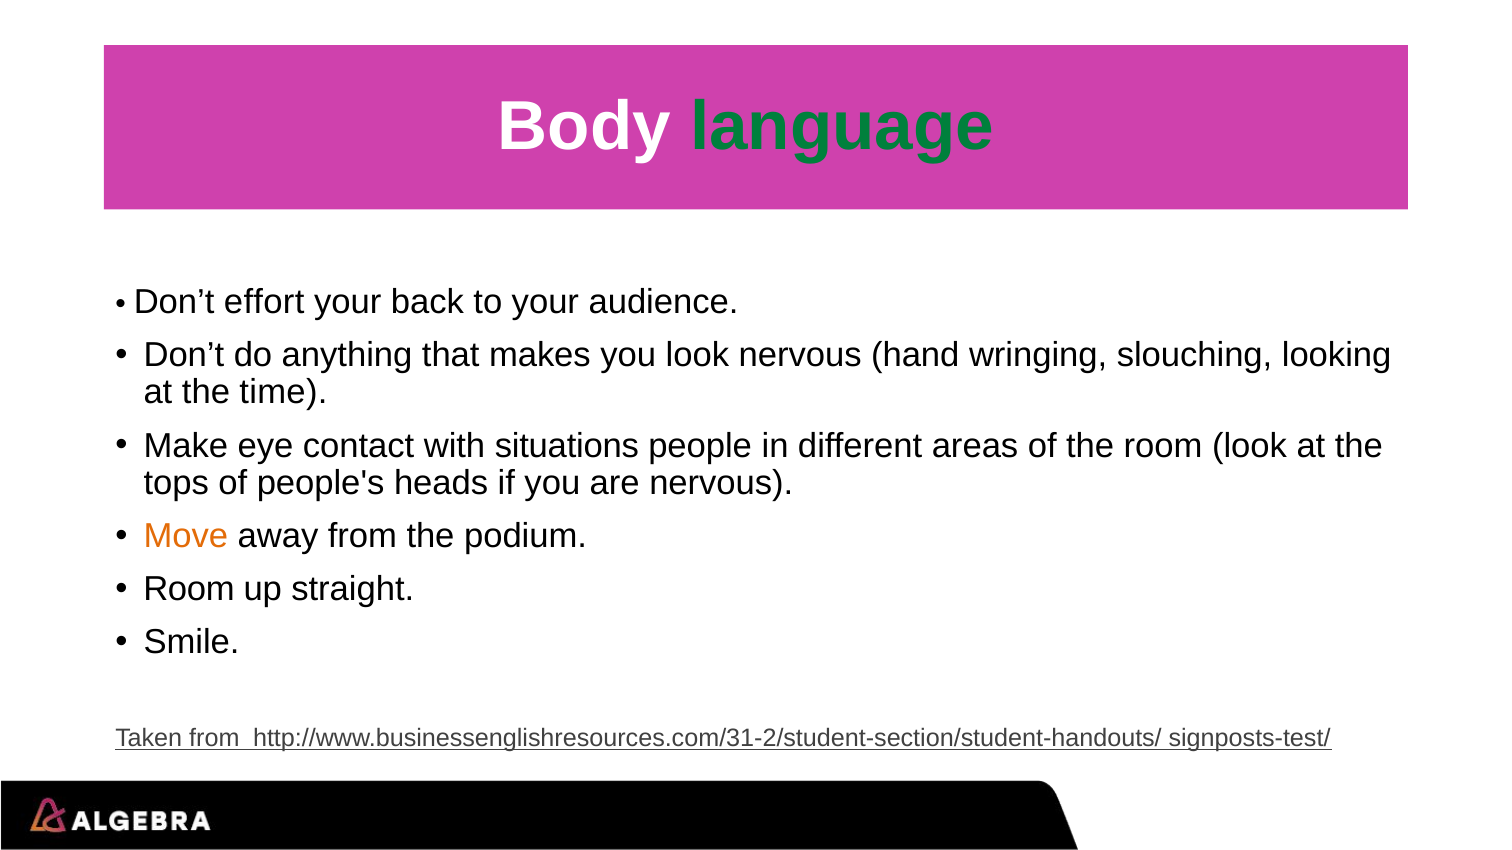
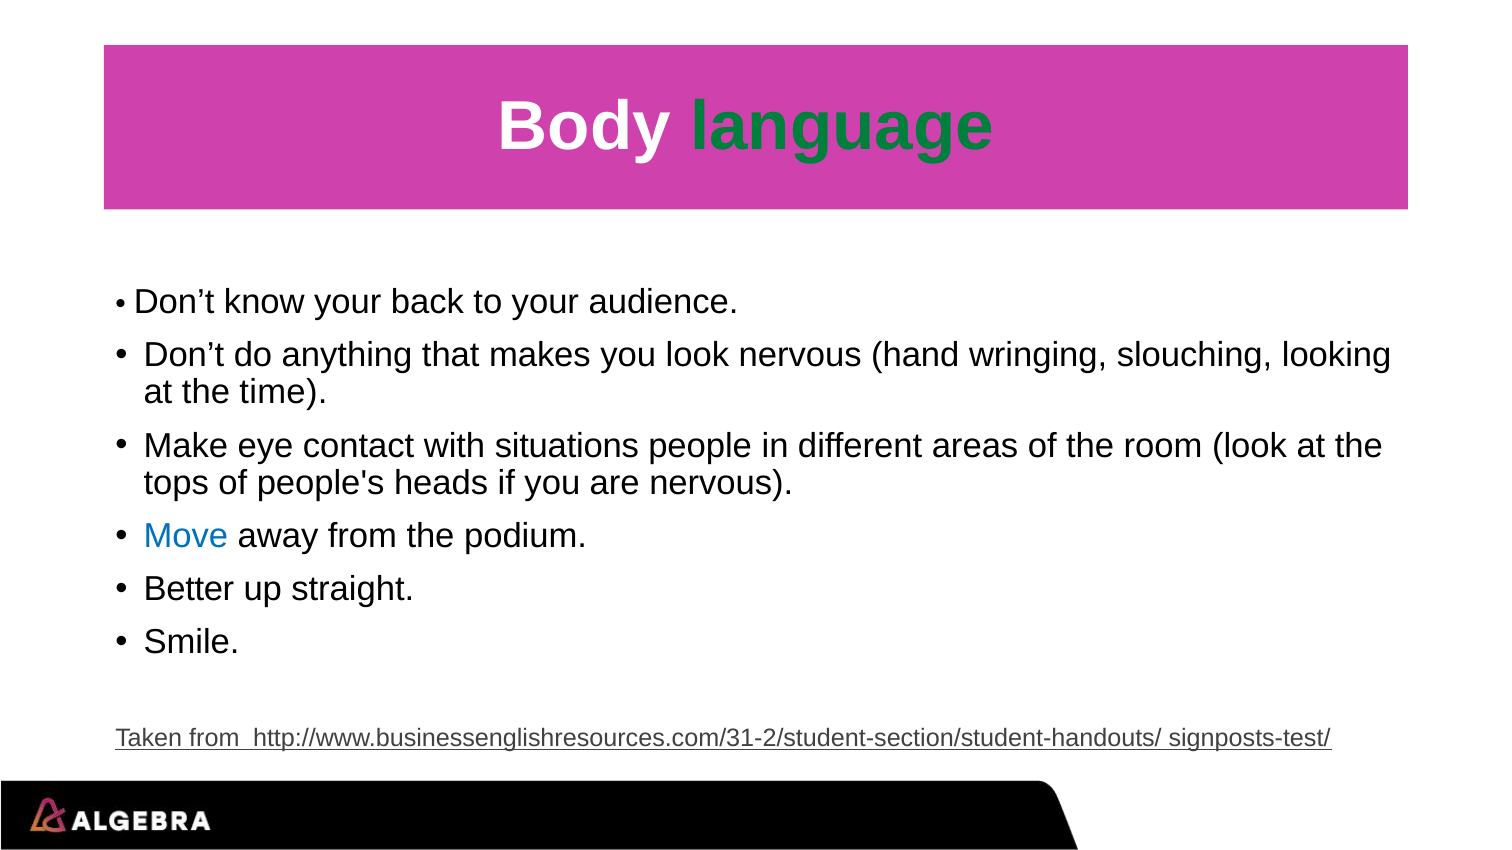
effort: effort -> know
Move colour: orange -> blue
Room at (189, 590): Room -> Better
